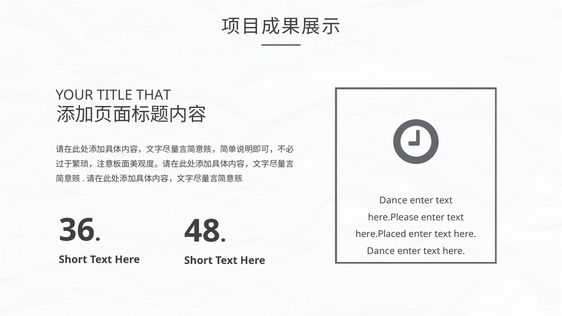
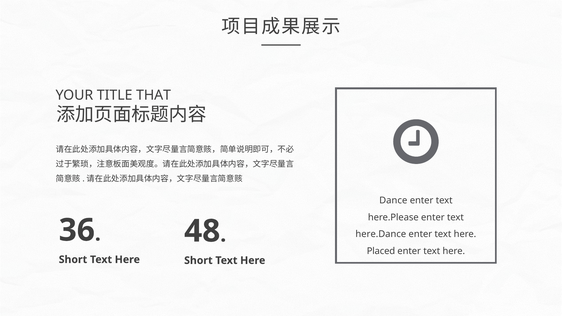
here.Placed: here.Placed -> here.Dance
Dance at (381, 251): Dance -> Placed
